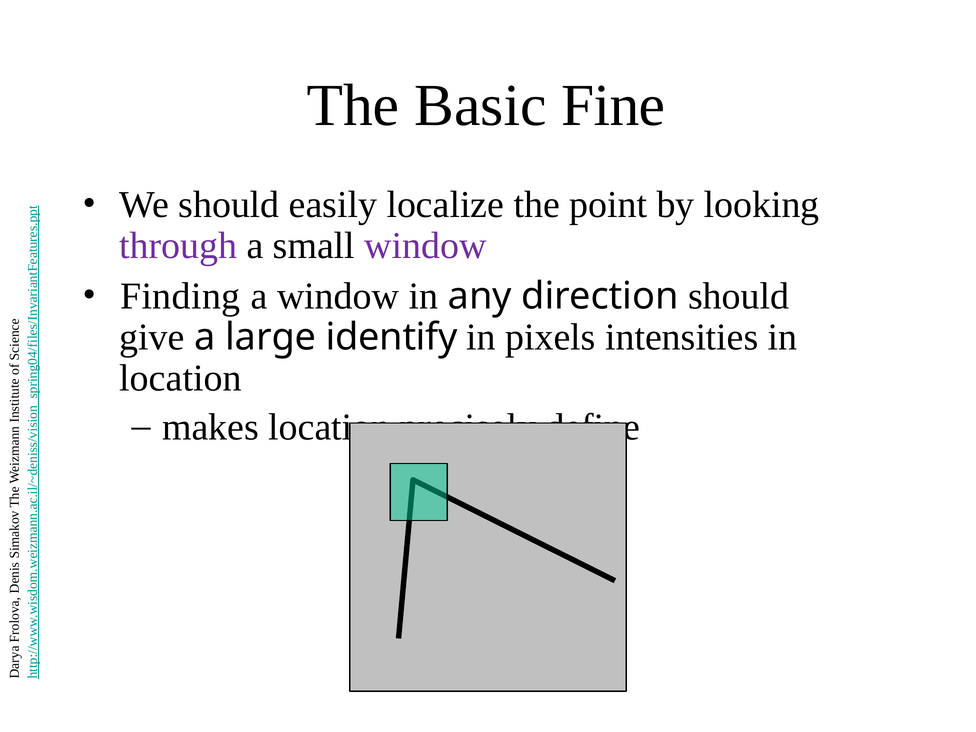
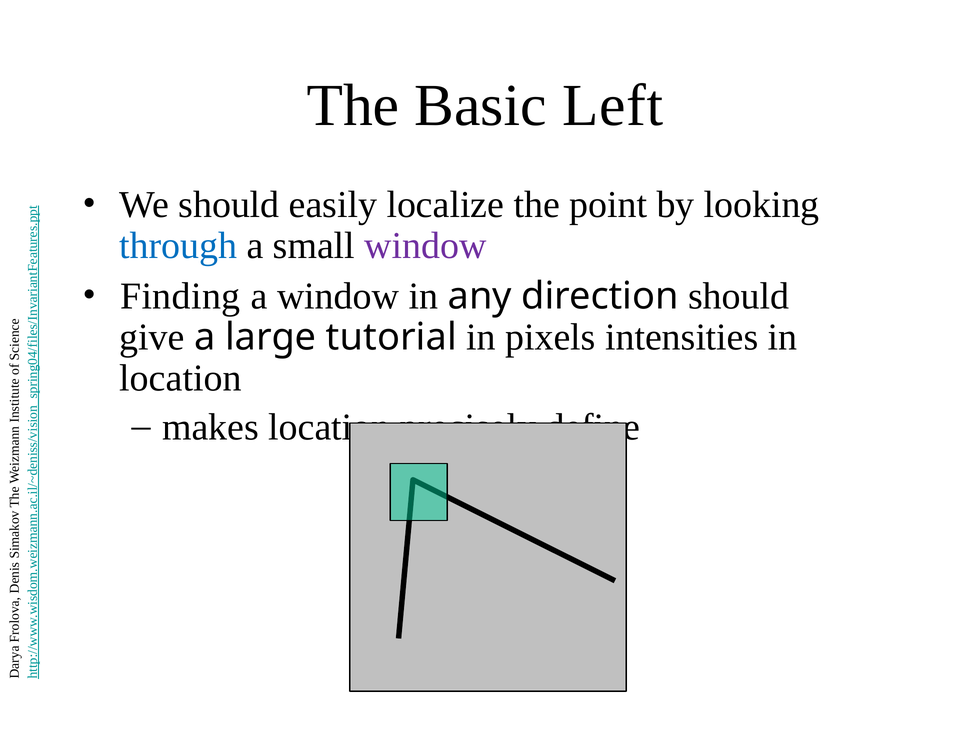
Fine: Fine -> Left
through colour: purple -> blue
identify: identify -> tutorial
